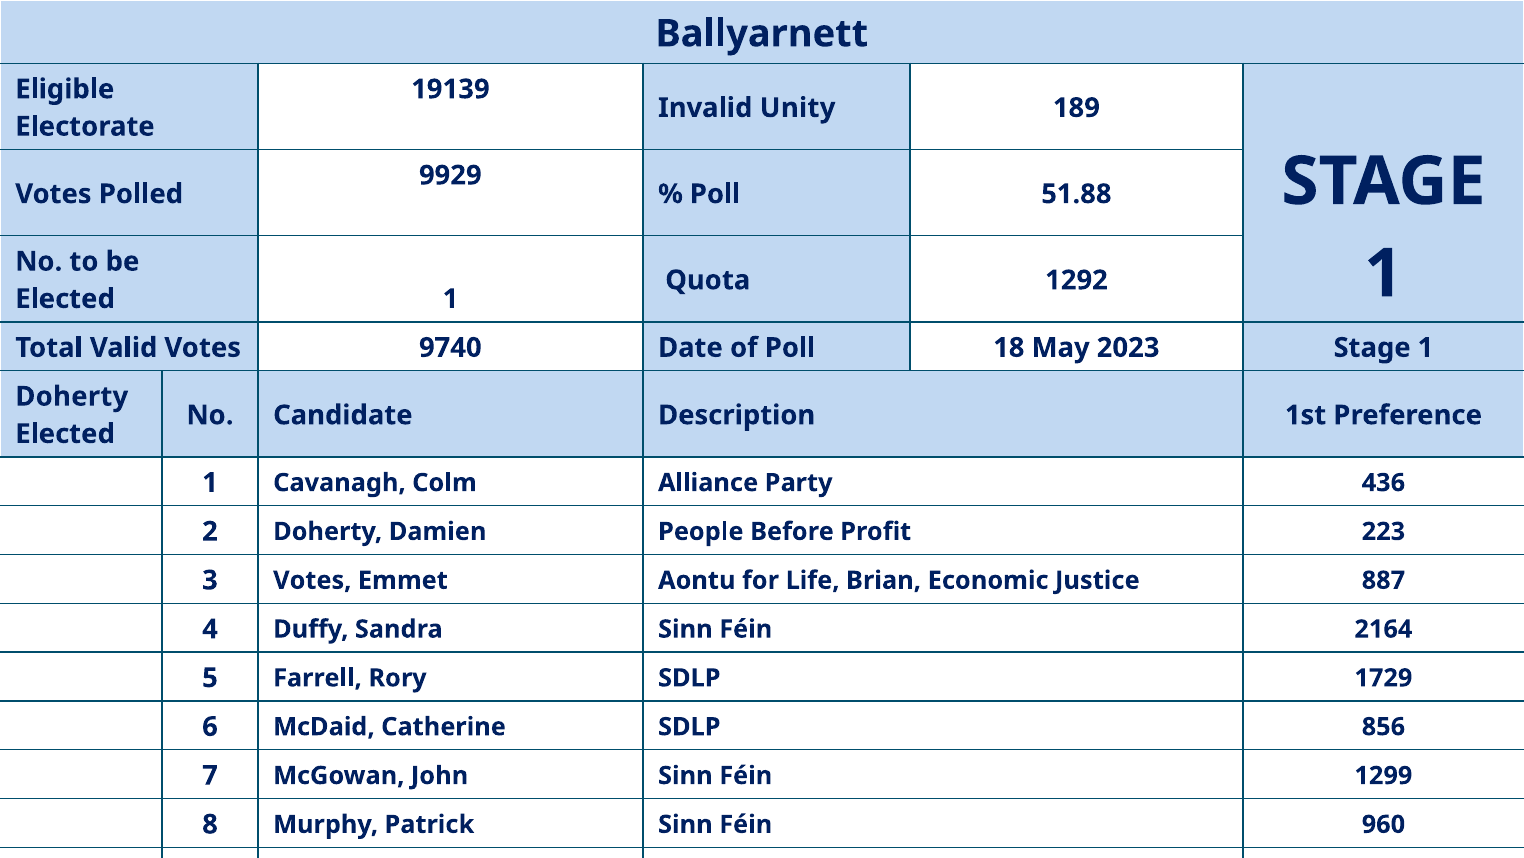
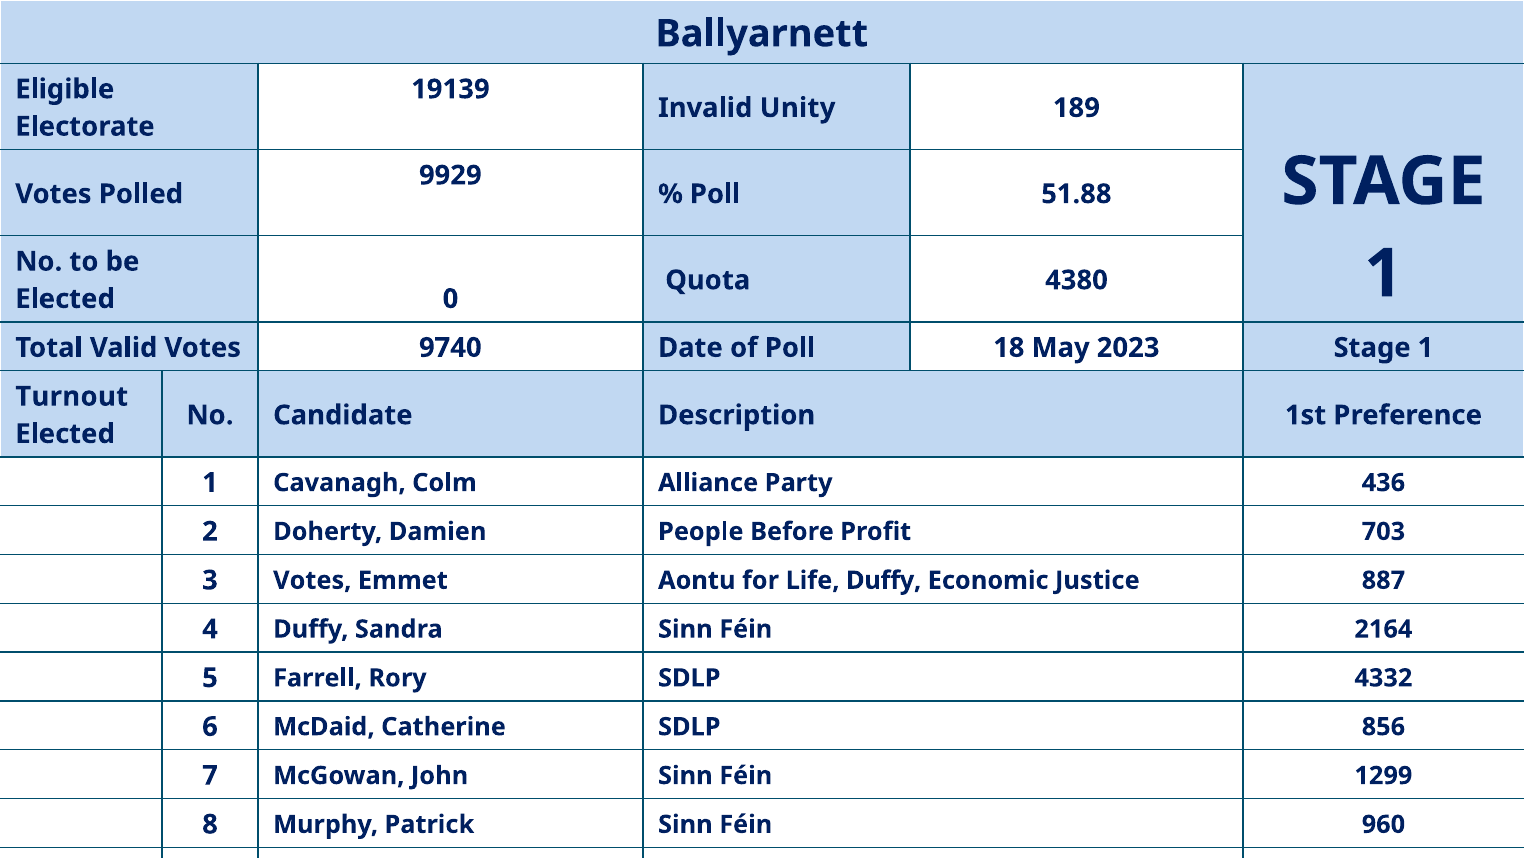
1292: 1292 -> 4380
Elected 1: 1 -> 0
Doherty at (72, 396): Doherty -> Turnout
223: 223 -> 703
Life Brian: Brian -> Duffy
1729: 1729 -> 4332
